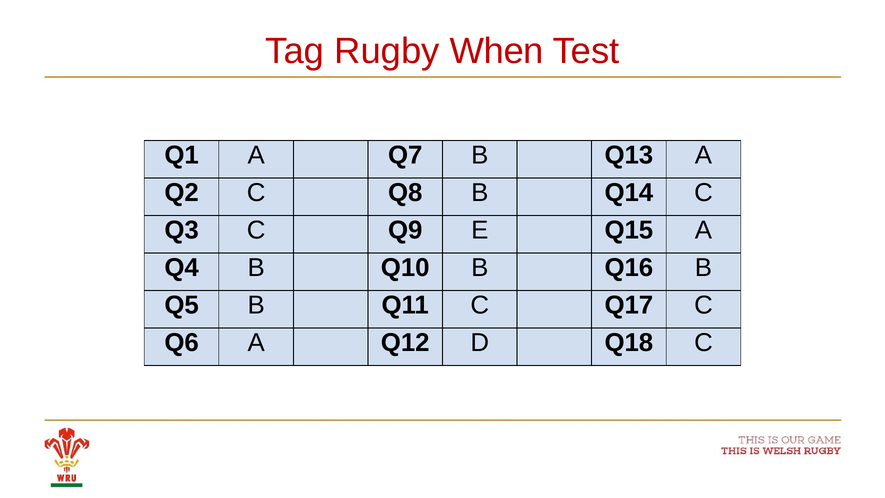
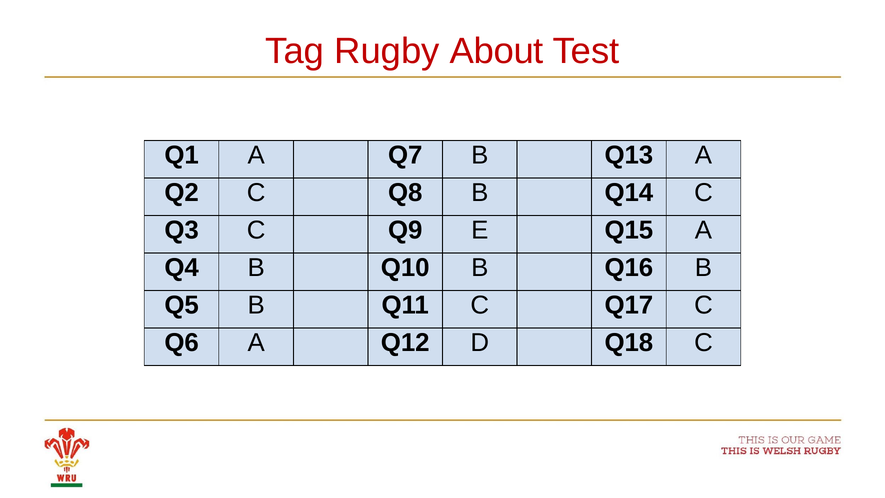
When: When -> About
